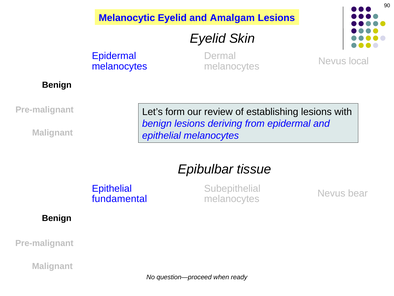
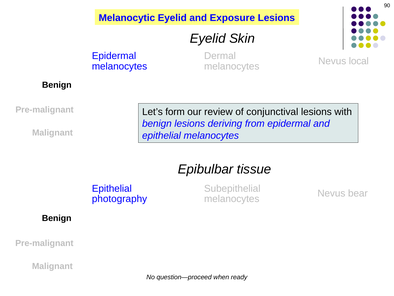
Amalgam: Amalgam -> Exposure
establishing: establishing -> conjunctival
fundamental: fundamental -> photography
